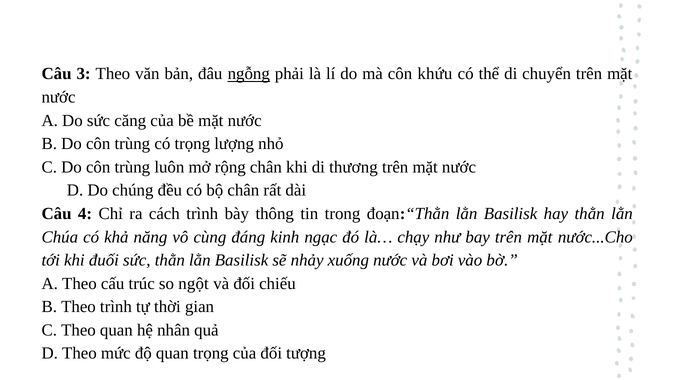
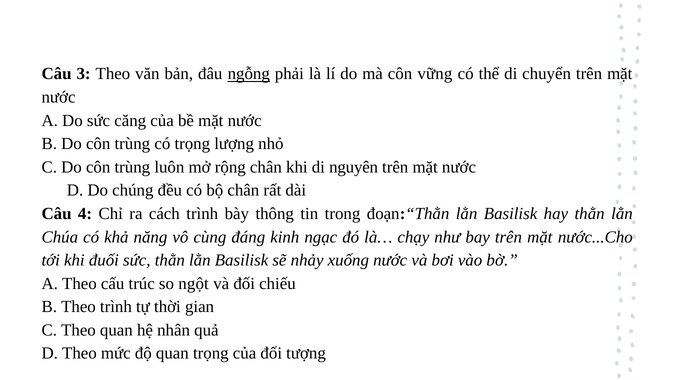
khứu: khứu -> vững
thương: thương -> nguyên
